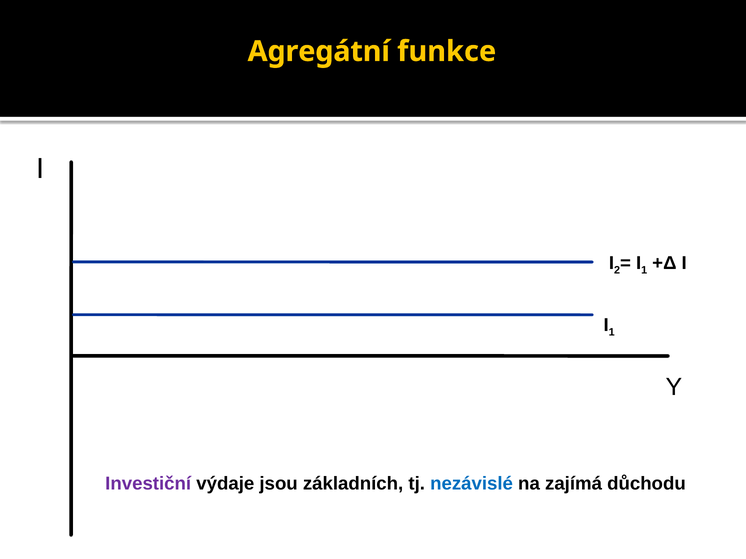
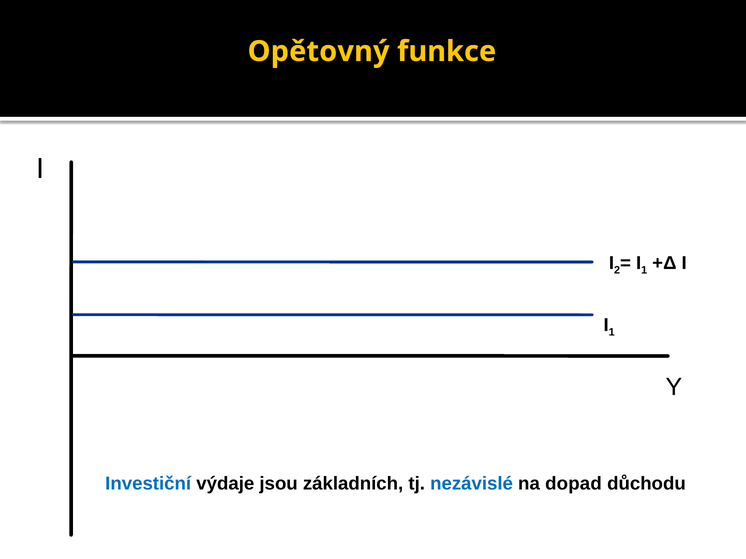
Agregátní: Agregátní -> Opětovný
Investiční colour: purple -> blue
zajímá: zajímá -> dopad
